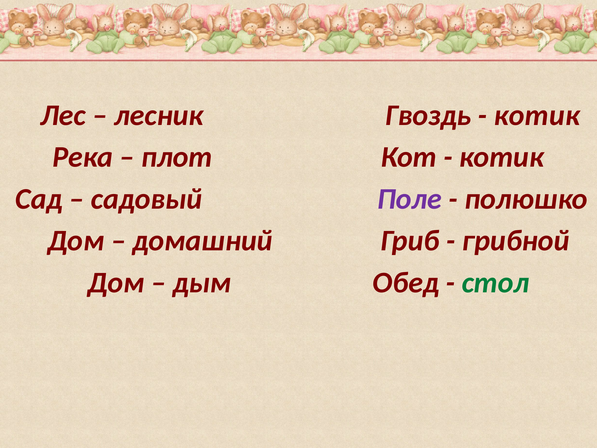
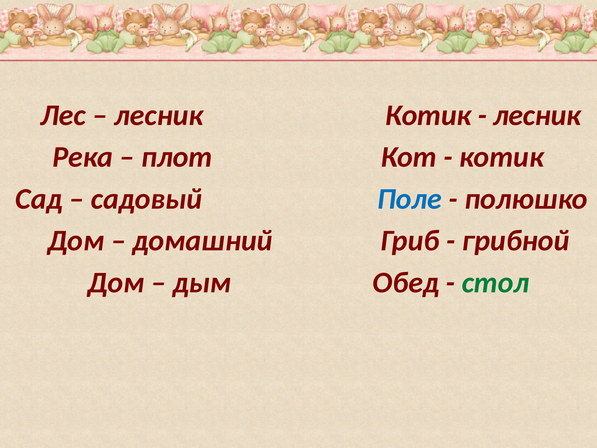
лесник Гвоздь: Гвоздь -> Котик
котик at (537, 115): котик -> лесник
Поле colour: purple -> blue
